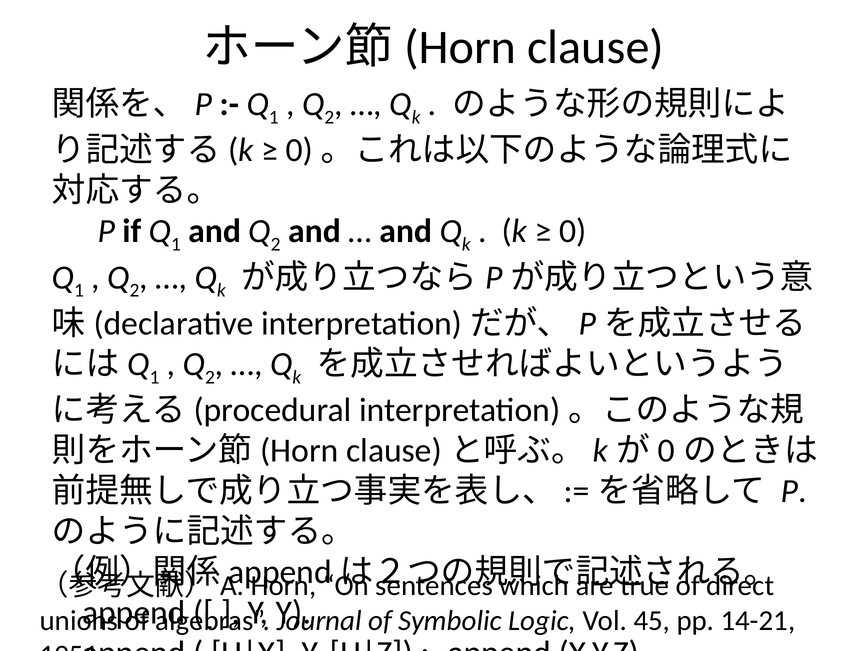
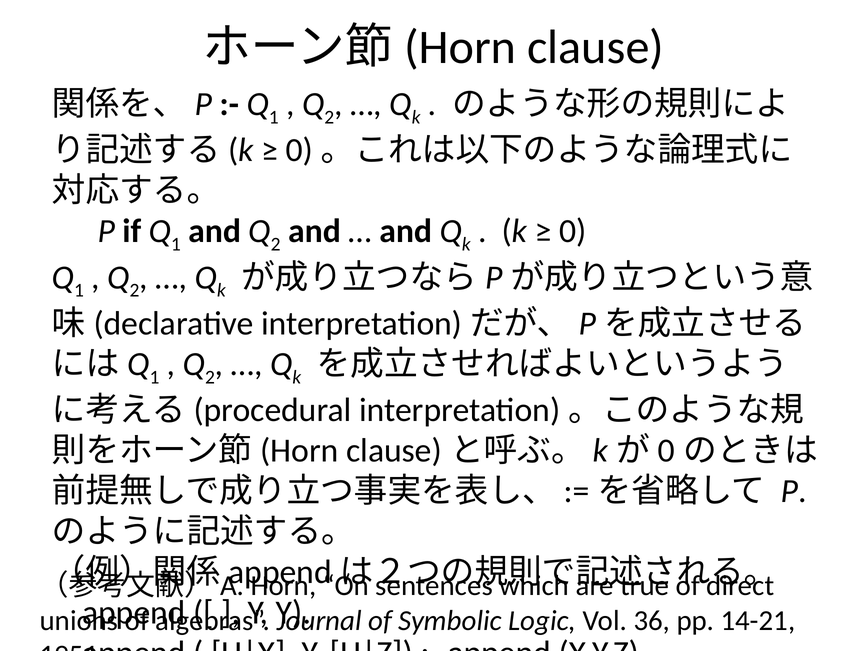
45: 45 -> 36
